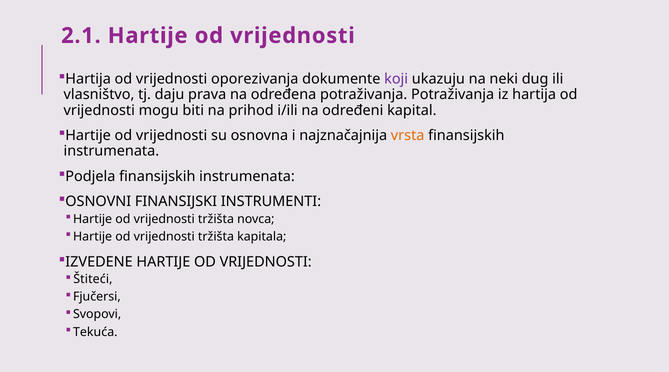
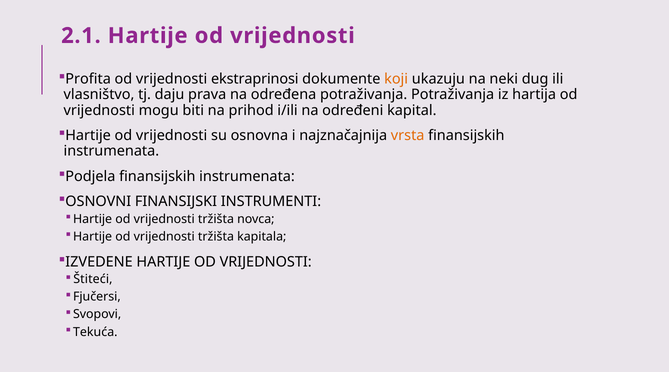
Hartija at (88, 79): Hartija -> Profita
oporezivanja: oporezivanja -> ekstraprinosi
koji colour: purple -> orange
